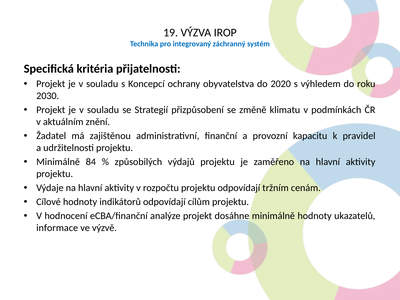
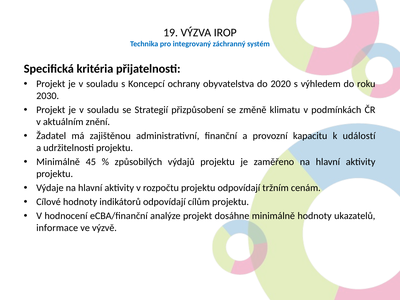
pravidel: pravidel -> událostí
84: 84 -> 45
